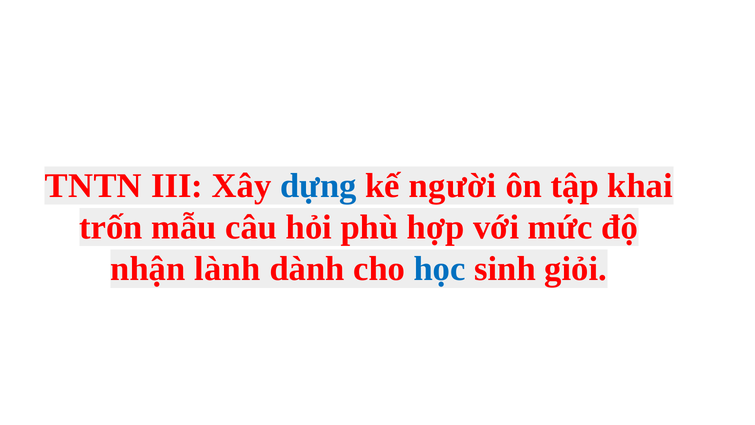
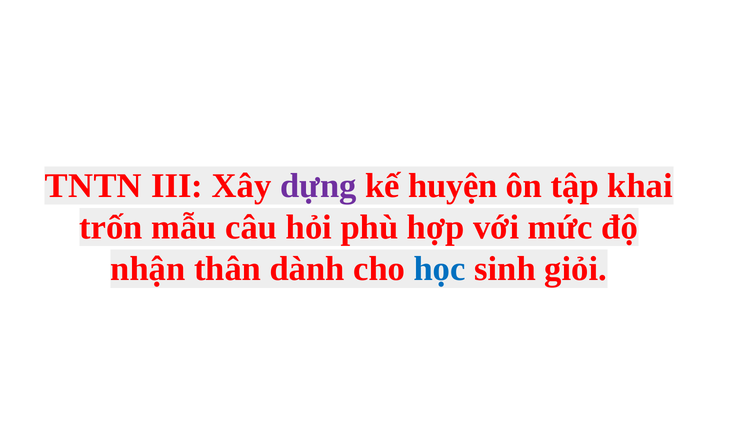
dựng colour: blue -> purple
người: người -> huyện
lành: lành -> thân
